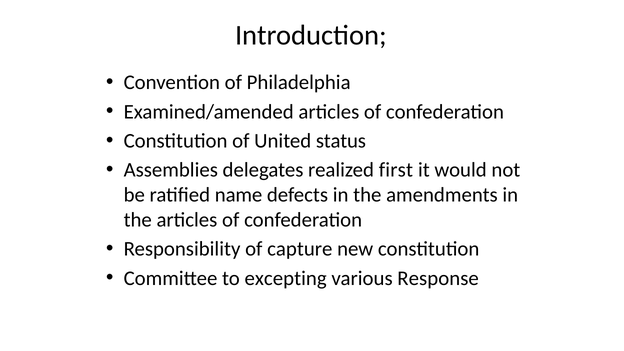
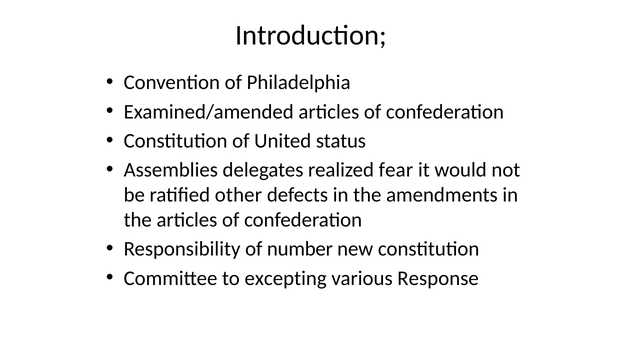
first: first -> fear
name: name -> other
capture: capture -> number
